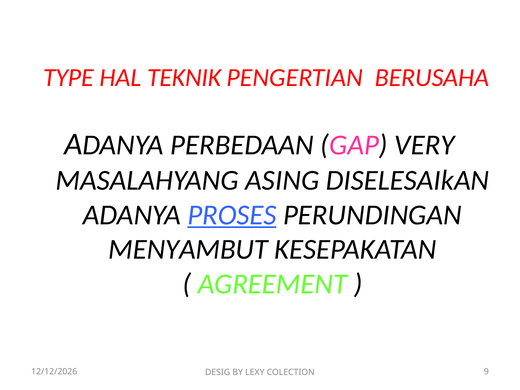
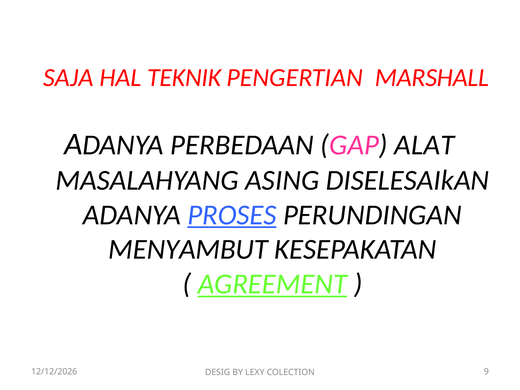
TYPE: TYPE -> SAJA
BERUSAHA: BERUSAHA -> MARSHALL
VERY: VERY -> ALAT
AGREEMENT underline: none -> present
